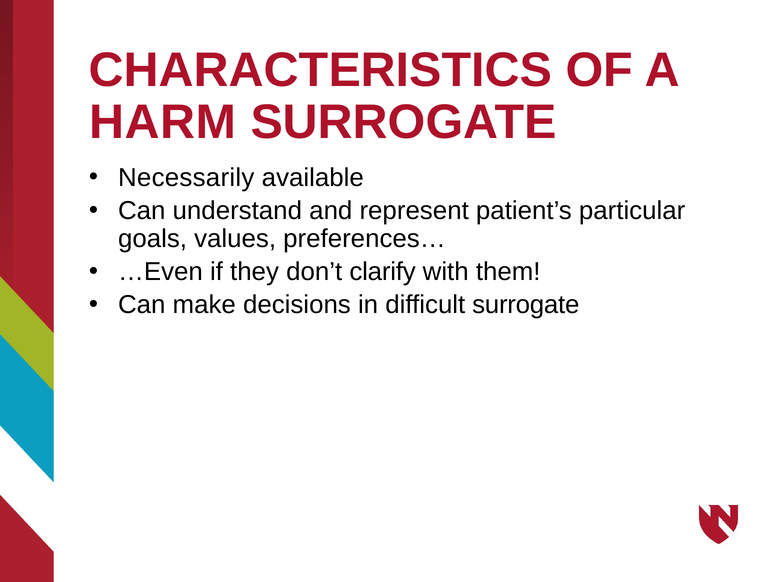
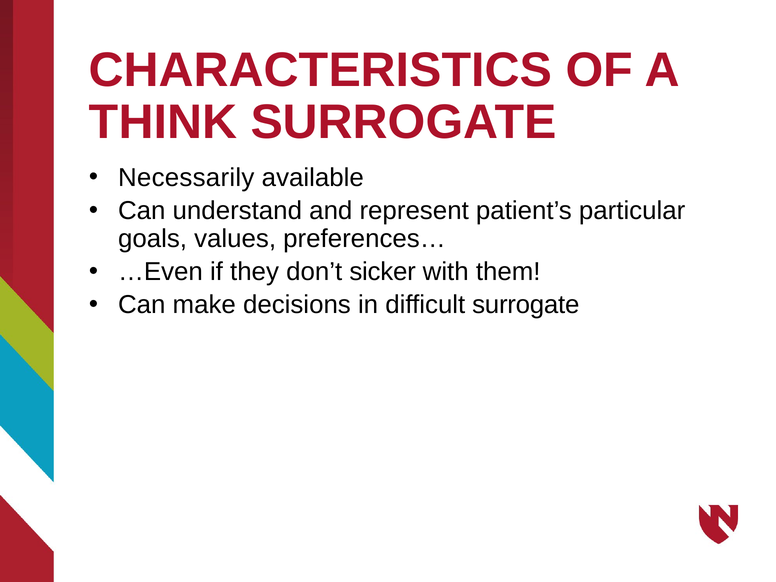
HARM: HARM -> THINK
clarify: clarify -> sicker
